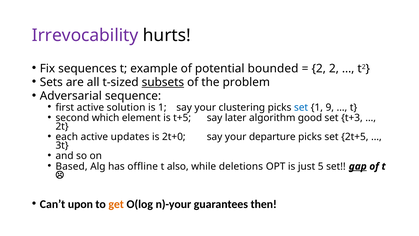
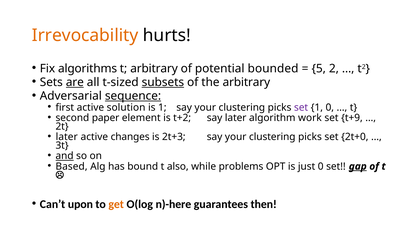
Irrevocability colour: purple -> orange
sequences: sequences -> algorithms
t example: example -> arbitrary
2 at (319, 69): 2 -> 5
are underline: none -> present
the problem: problem -> arbitrary
sequence underline: none -> present
set at (301, 107) colour: blue -> purple
1 9: 9 -> 0
which: which -> paper
t+5: t+5 -> t+2
good: good -> work
t+3: t+3 -> t+9
each at (67, 137): each -> later
updates: updates -> changes
2t+0: 2t+0 -> 2t+3
departure at (272, 137): departure -> clustering
2t+5: 2t+5 -> 2t+0
and underline: none -> present
offline: offline -> bound
deletions: deletions -> problems
just 5: 5 -> 0
n)-your: n)-your -> n)-here
